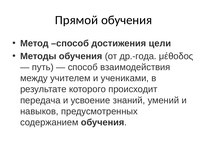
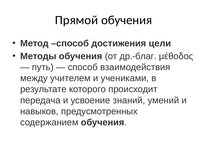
др.-года: др.-года -> др.-благ
